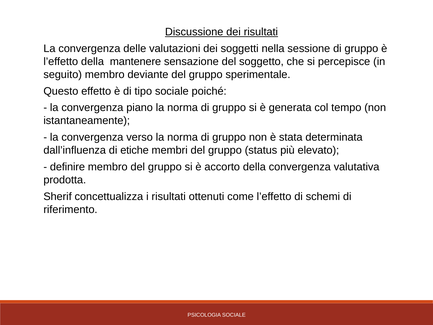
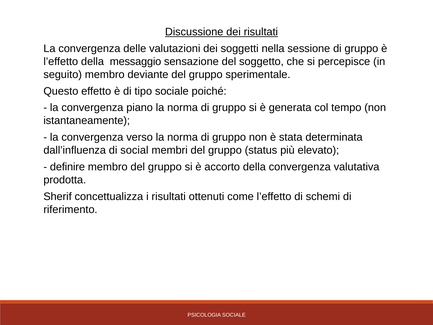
mantenere: mantenere -> messaggio
etiche: etiche -> social
